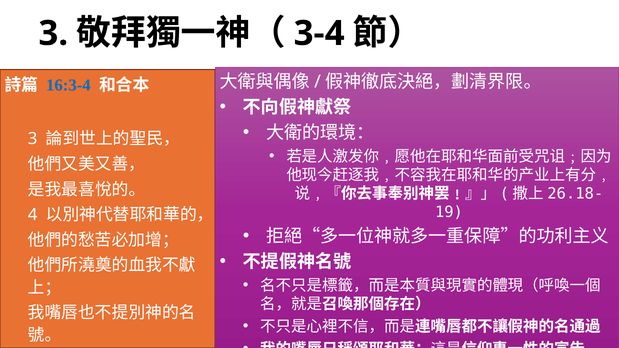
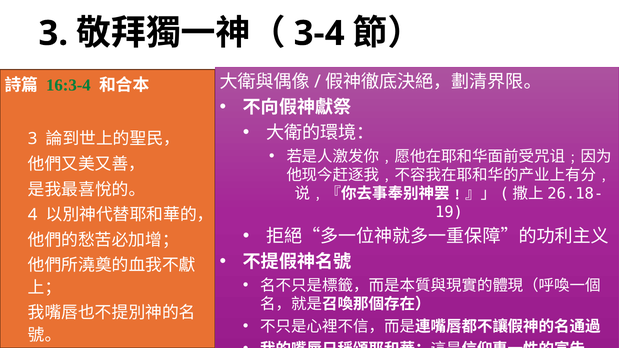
16:3-4 colour: blue -> green
